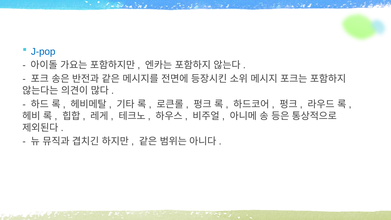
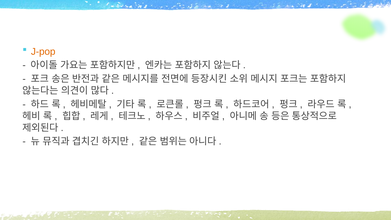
J-pop colour: blue -> orange
